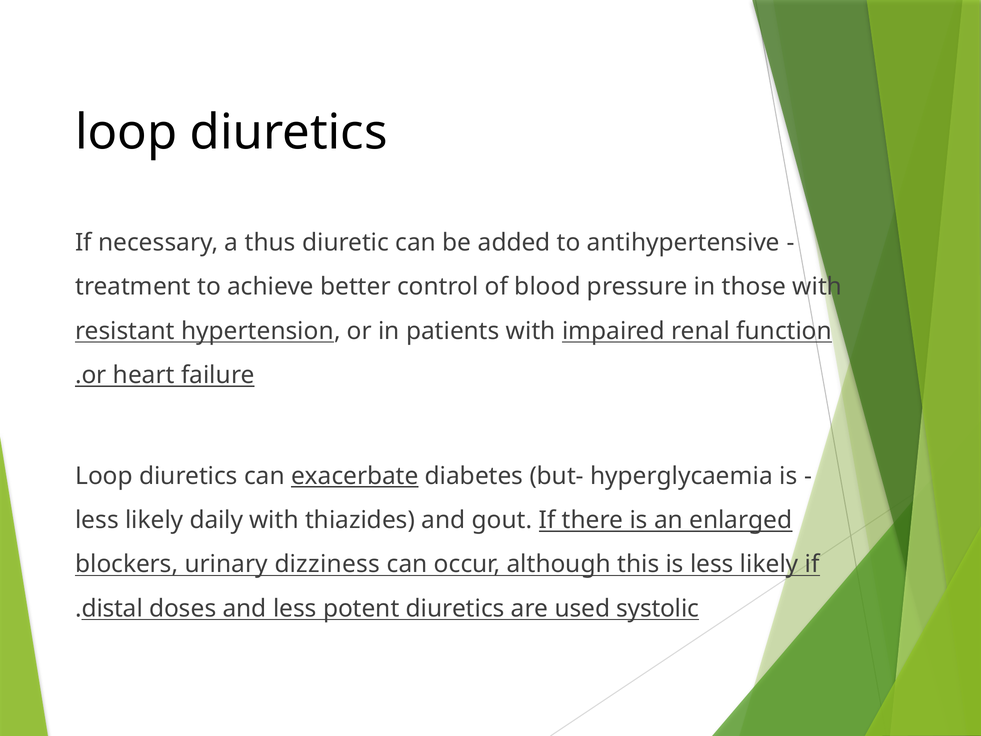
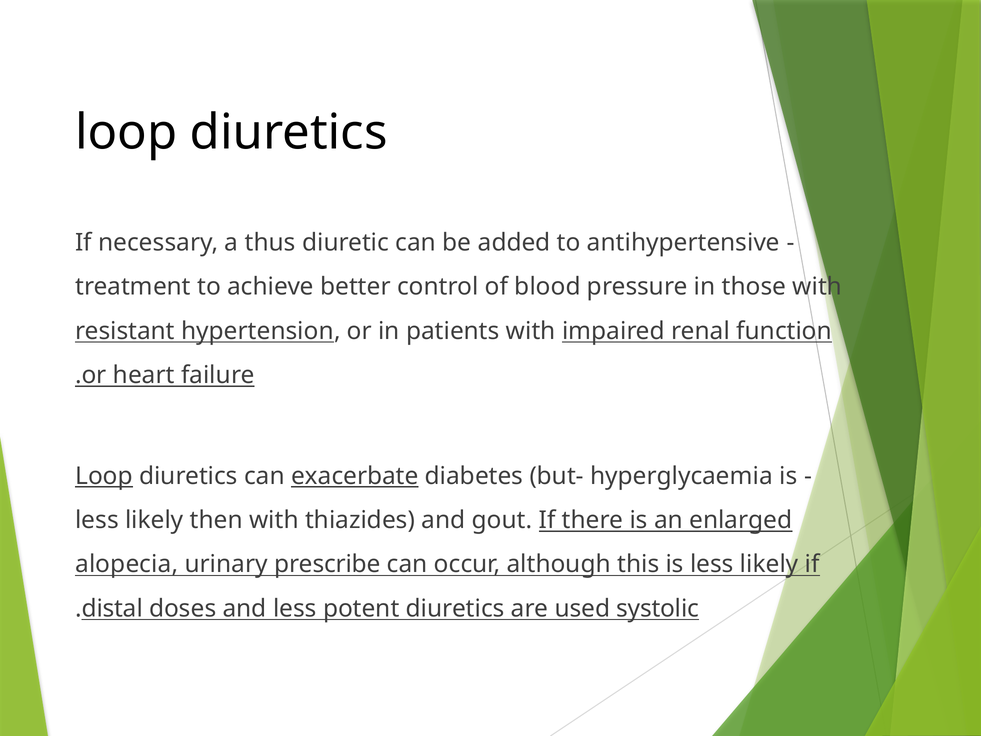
Loop at (104, 476) underline: none -> present
daily: daily -> then
blockers: blockers -> alopecia
dizziness: dizziness -> prescribe
